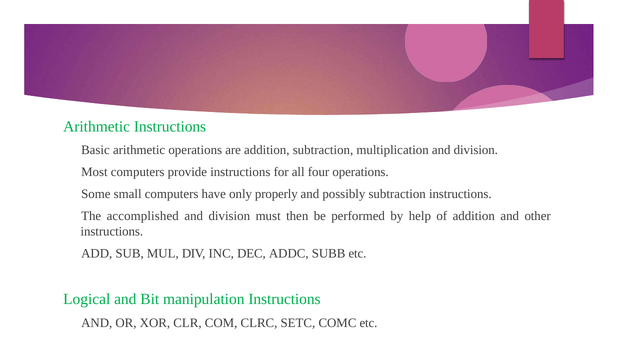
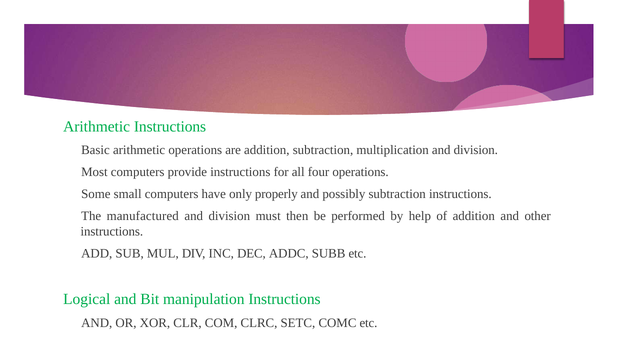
accomplished: accomplished -> manufactured
